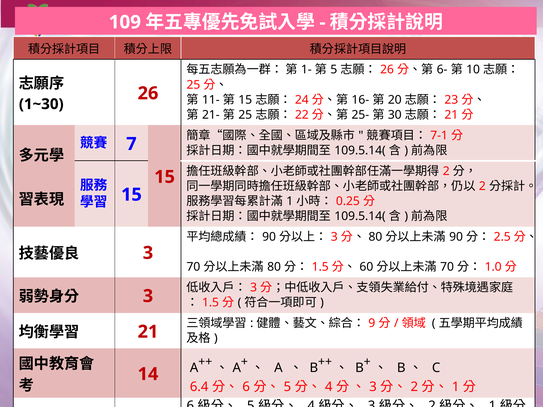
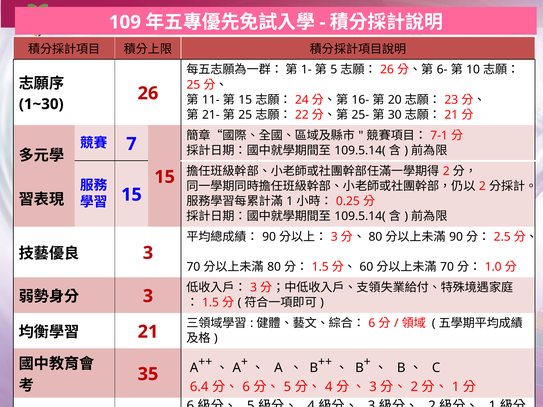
9 at (372, 323): 9 -> 6
14: 14 -> 35
